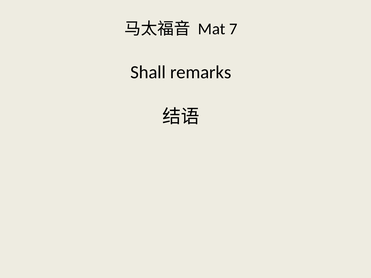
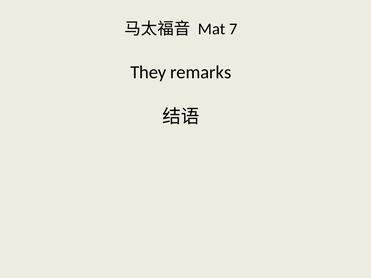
Shall: Shall -> They
